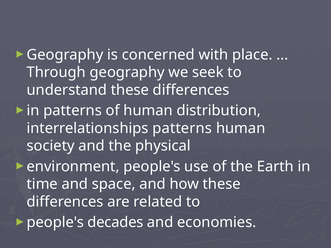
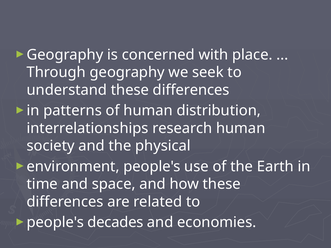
interrelationships patterns: patterns -> research
